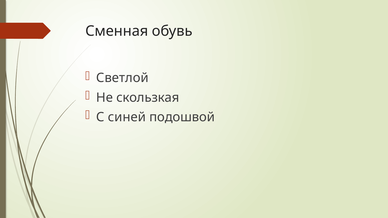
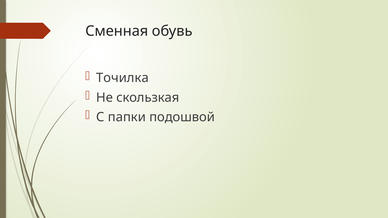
Светлой: Светлой -> Точилка
синей: синей -> папки
